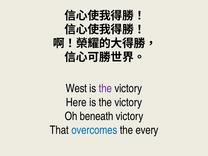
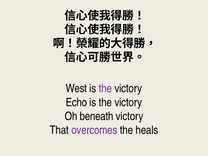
Here: Here -> Echo
overcomes colour: blue -> purple
every: every -> heals
